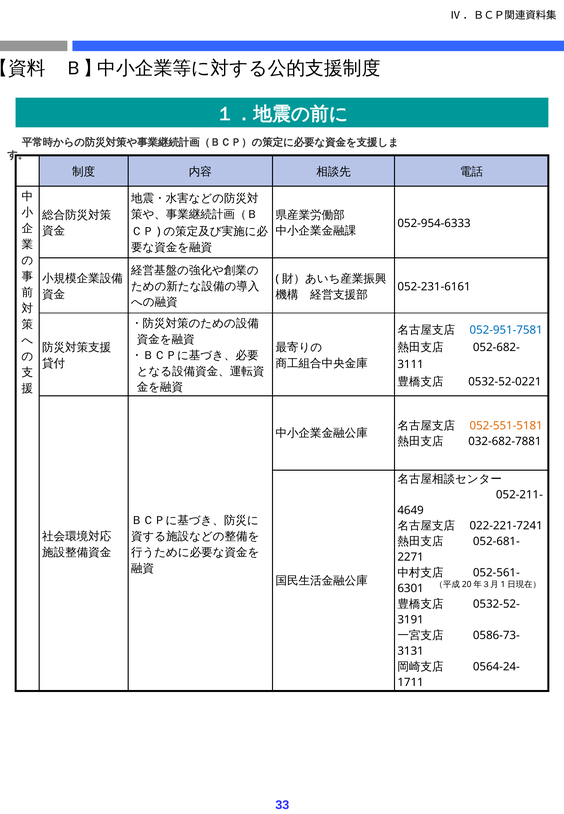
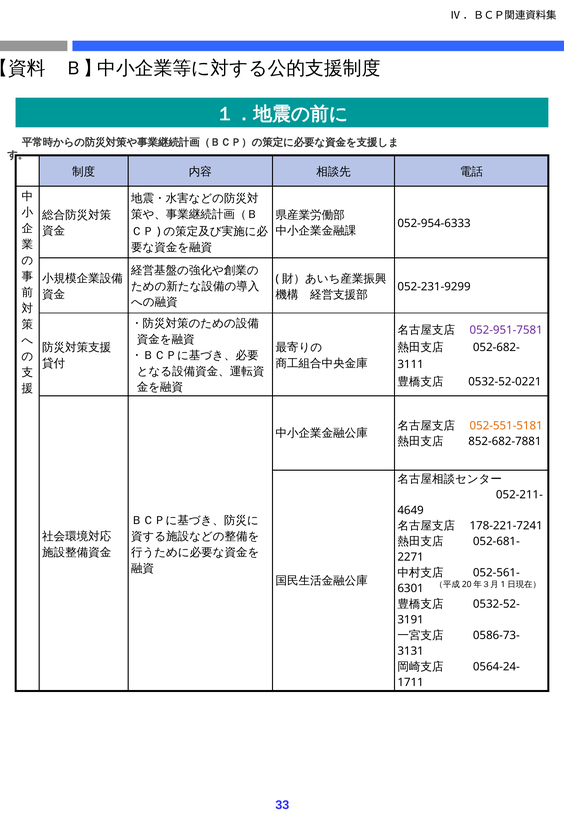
052-231-6161: 052-231-6161 -> 052-231-9299
052-951-7581 colour: blue -> purple
032-682-7881: 032-682-7881 -> 852-682-7881
022-221-7241: 022-221-7241 -> 178-221-7241
